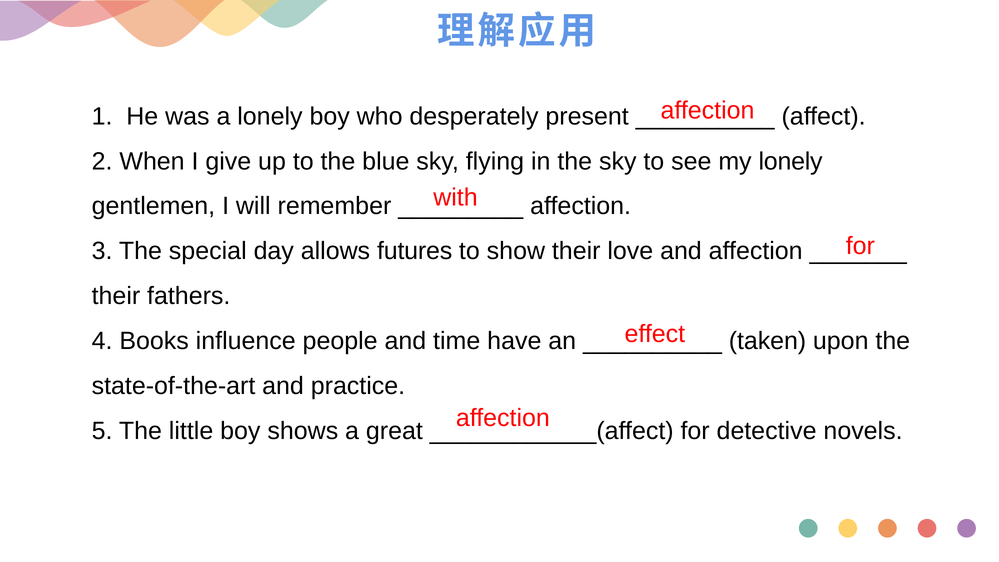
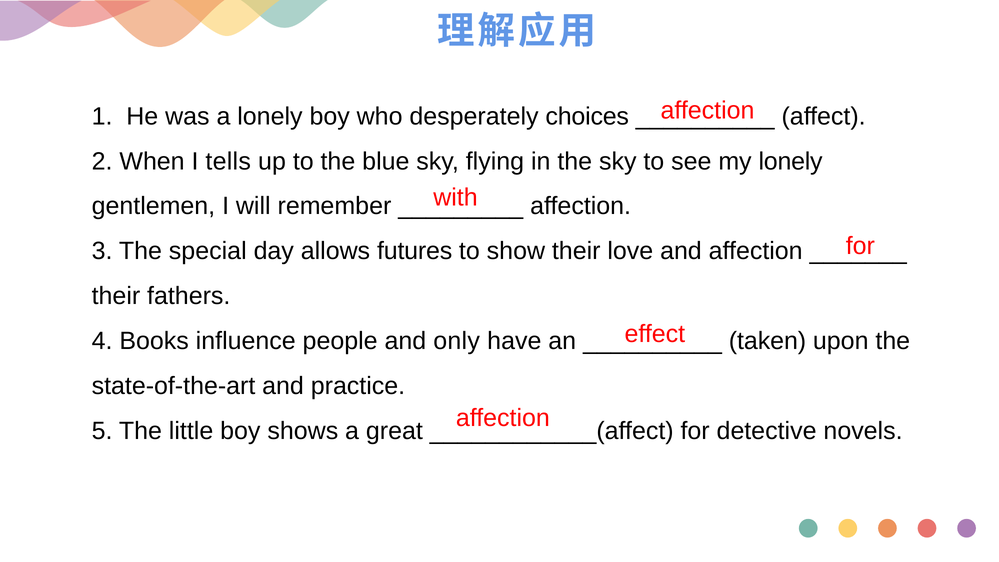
present: present -> choices
give: give -> tells
time: time -> only
